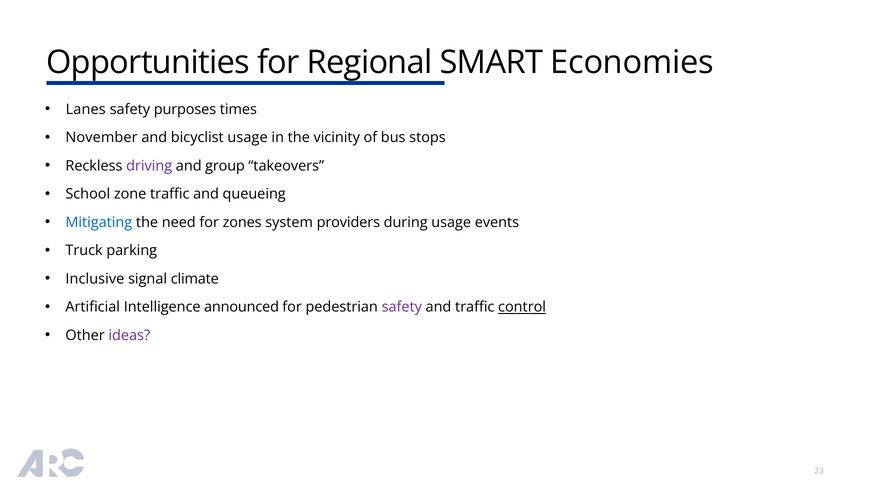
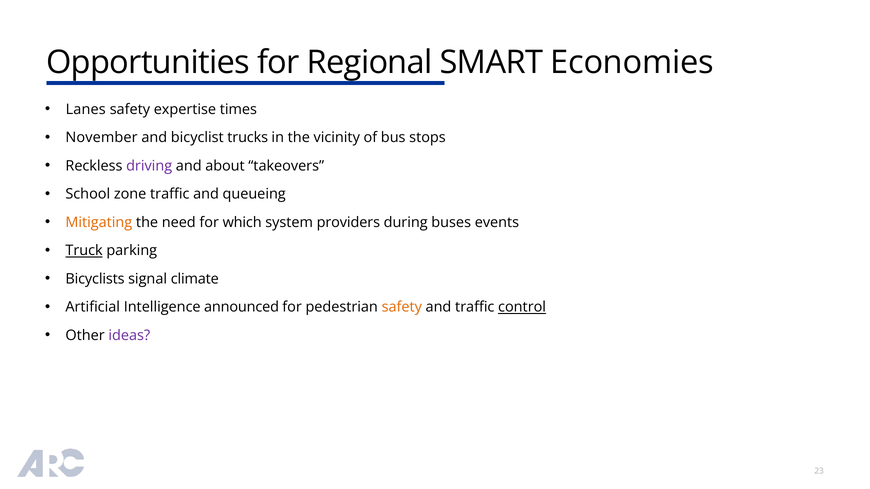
purposes: purposes -> expertise
bicyclist usage: usage -> trucks
group: group -> about
Mitigating colour: blue -> orange
zones: zones -> which
during usage: usage -> buses
Truck underline: none -> present
Inclusive: Inclusive -> Bicyclists
safety at (402, 307) colour: purple -> orange
